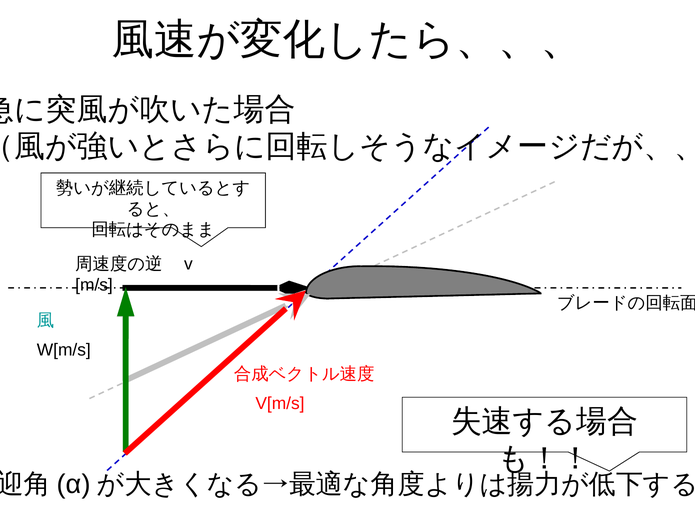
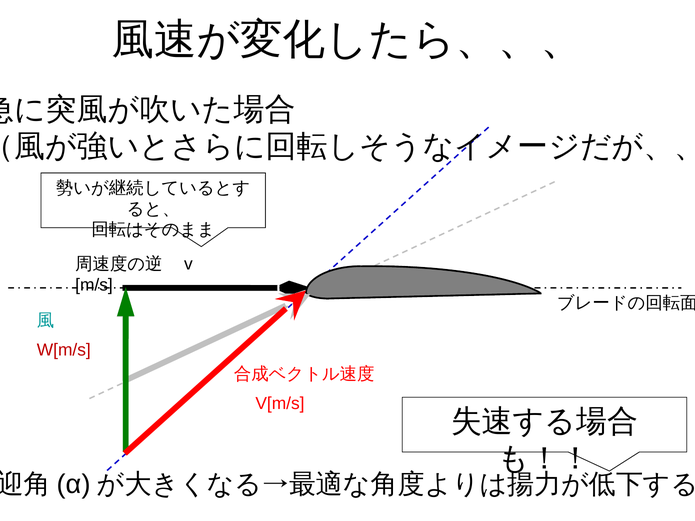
W[m/s colour: black -> red
